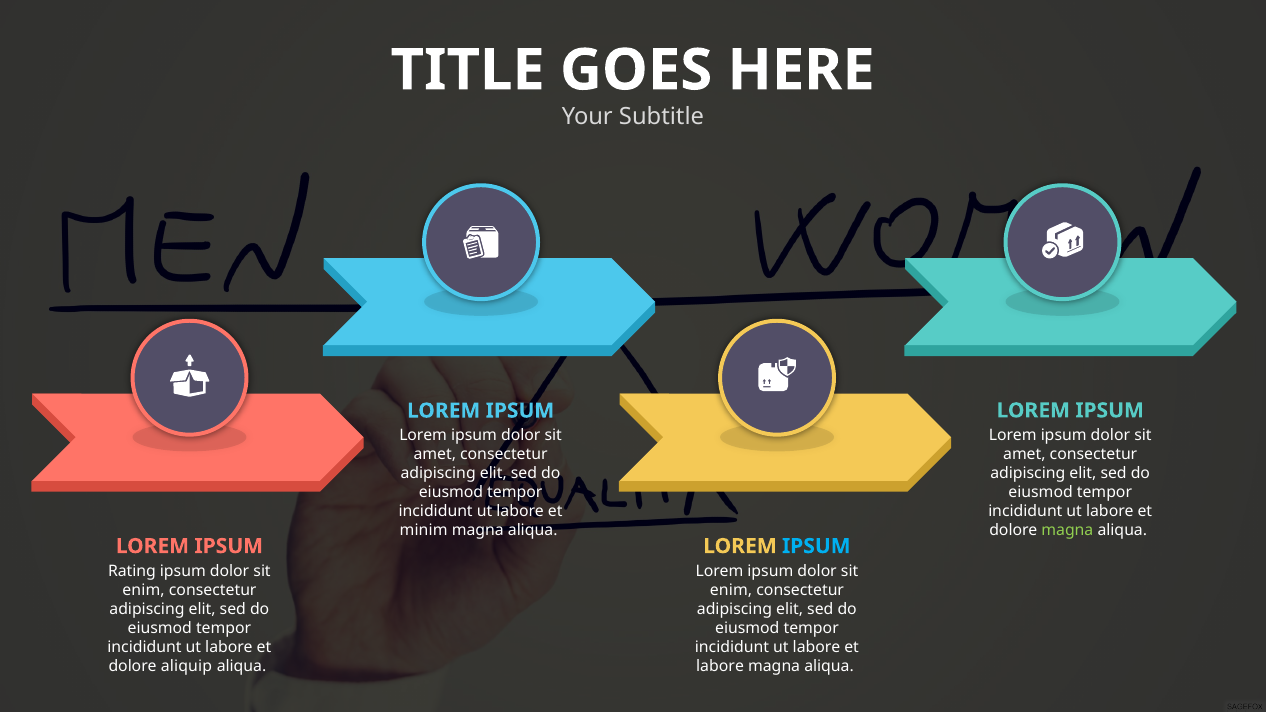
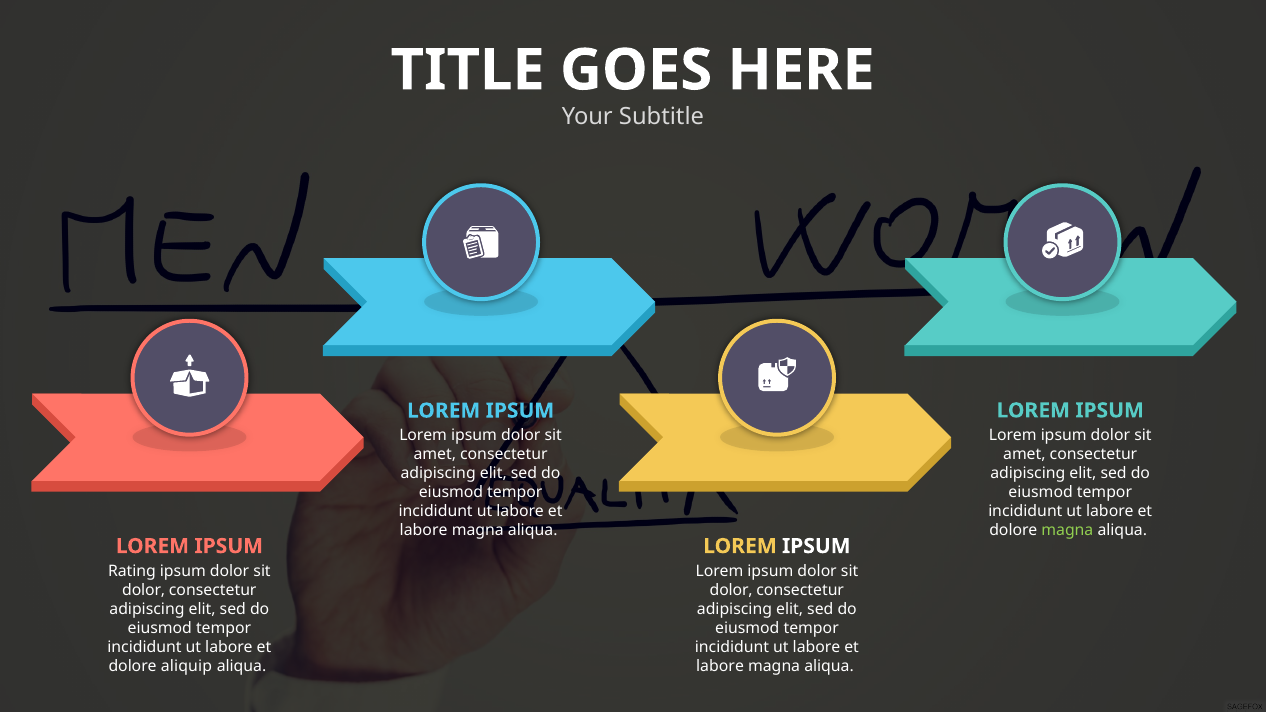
minim at (424, 531): minim -> labore
IPSUM at (816, 546) colour: light blue -> white
enim at (144, 590): enim -> dolor
enim at (731, 590): enim -> dolor
